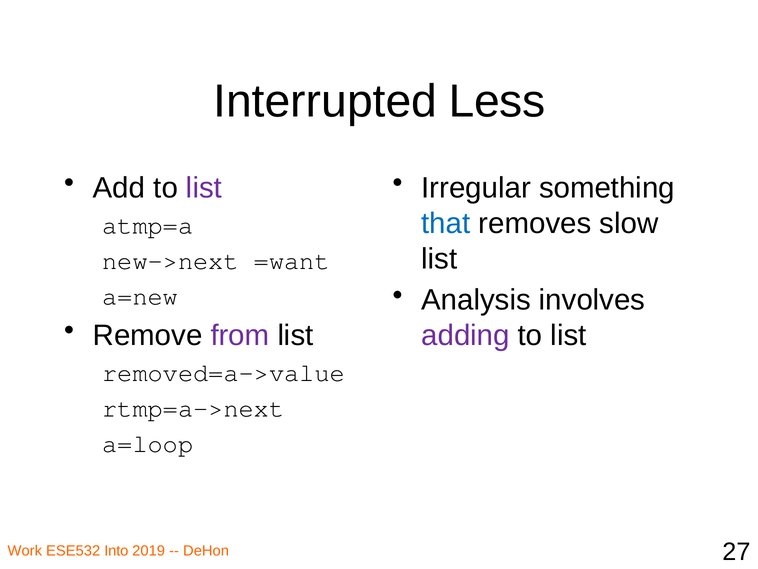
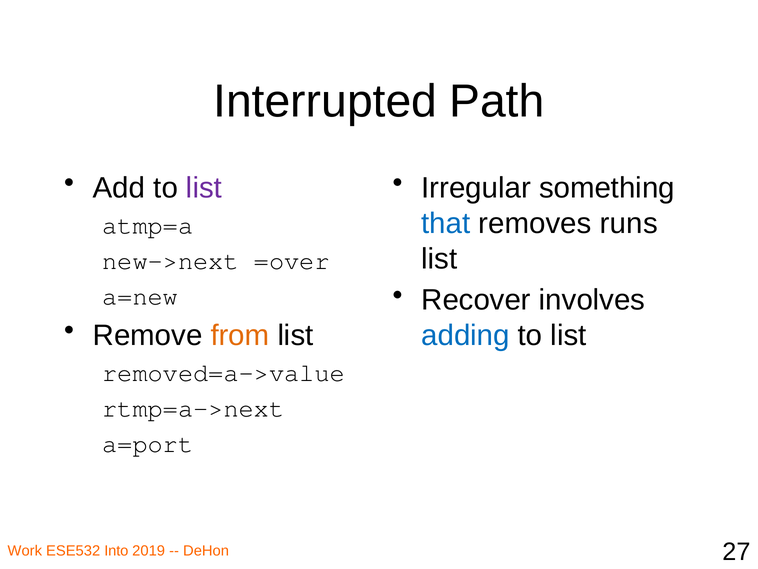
Less: Less -> Path
slow: slow -> runs
=want: =want -> =over
Analysis: Analysis -> Recover
from colour: purple -> orange
adding colour: purple -> blue
a=loop: a=loop -> a=port
